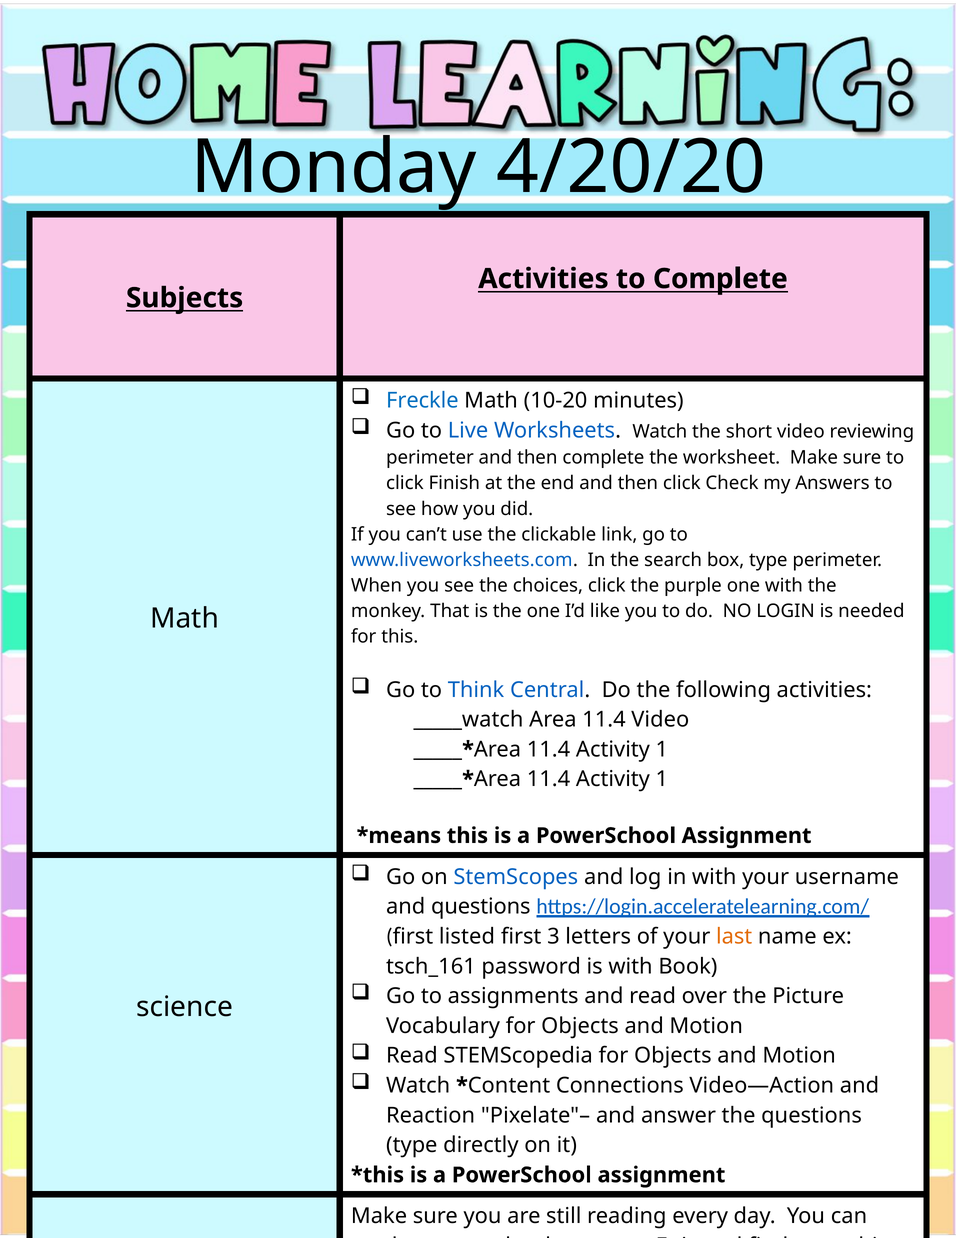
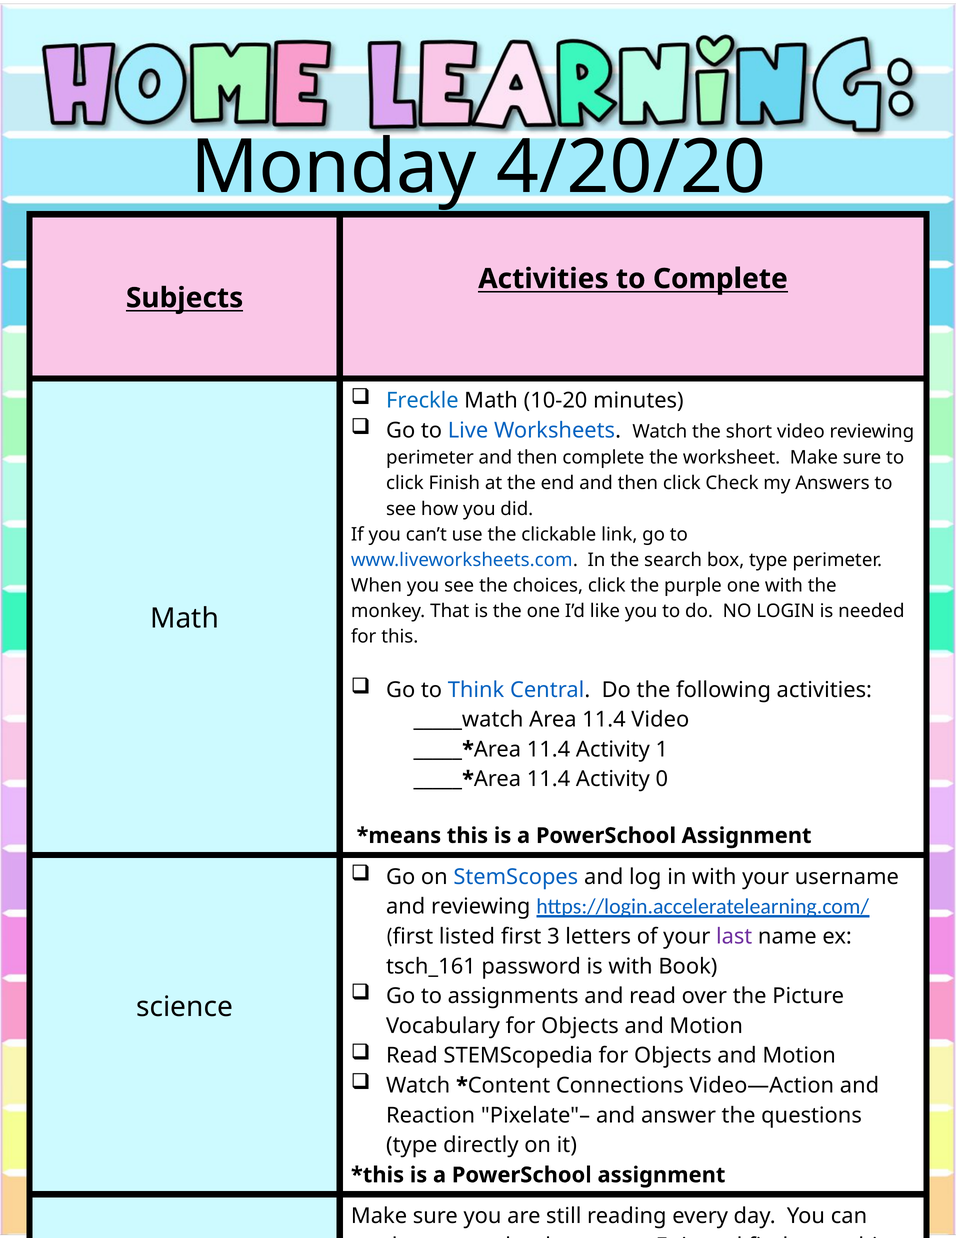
1 at (662, 779): 1 -> 0
and questions: questions -> reviewing
last colour: orange -> purple
